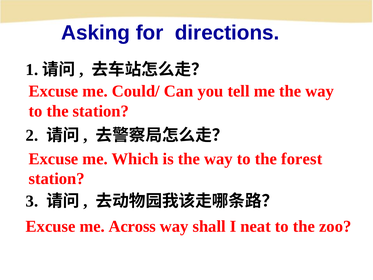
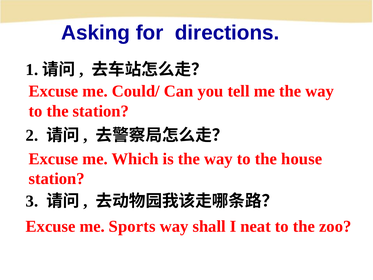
forest: forest -> house
Across: Across -> Sports
